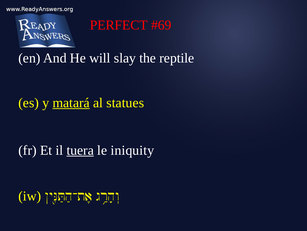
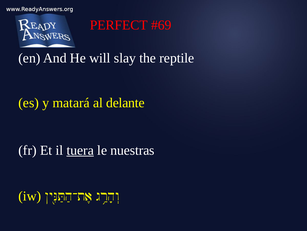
matará underline: present -> none
statues: statues -> delante
iniquity: iniquity -> nuestras
